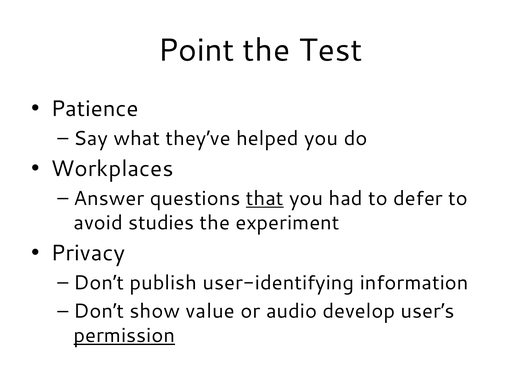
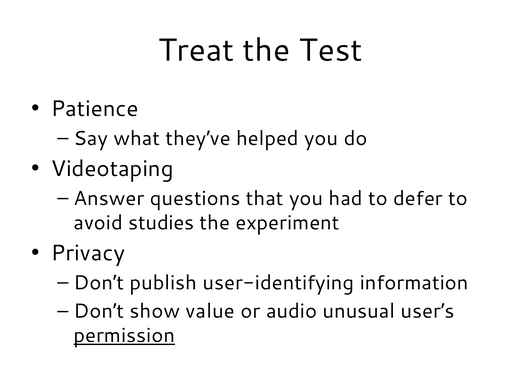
Point: Point -> Treat
Workplaces: Workplaces -> Videotaping
that underline: present -> none
develop: develop -> unusual
